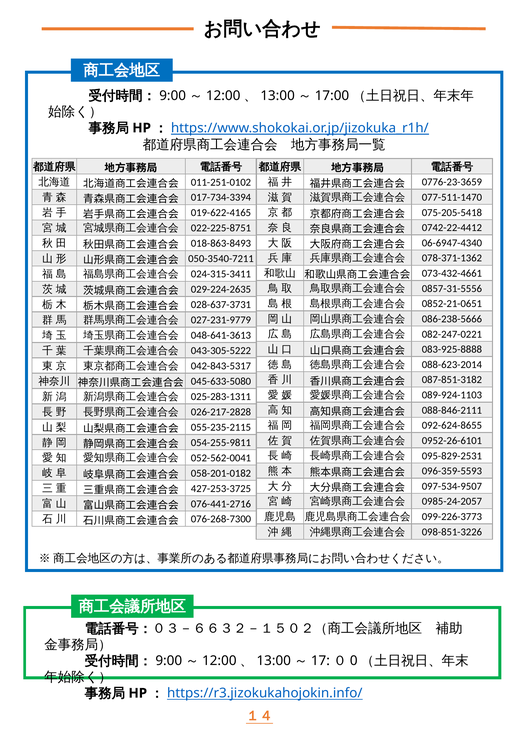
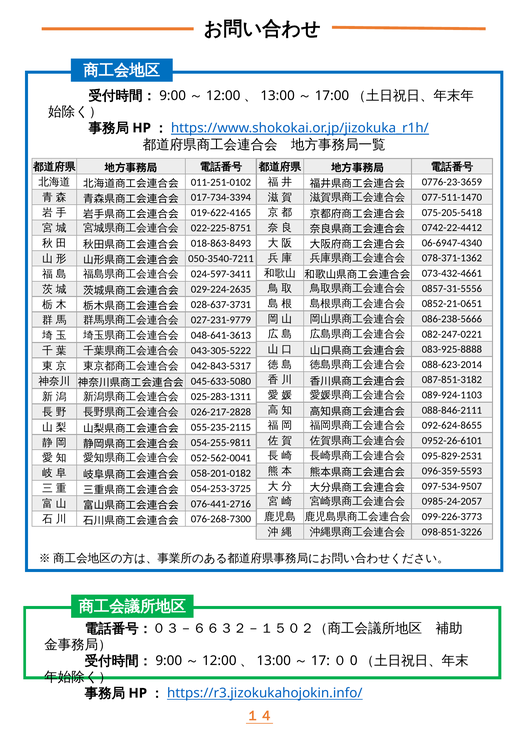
024-315-3411: 024-315-3411 -> 024-597-3411
427-253-3725: 427-253-3725 -> 054-253-3725
